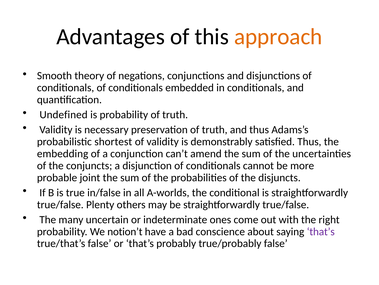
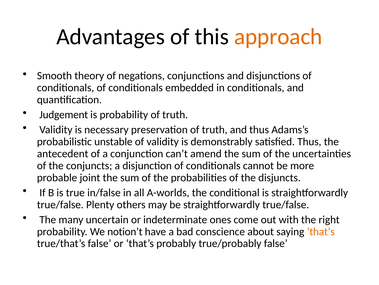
Undefined: Undefined -> Judgement
shortest: shortest -> unstable
embedding: embedding -> antecedent
that’s at (321, 231) colour: purple -> orange
